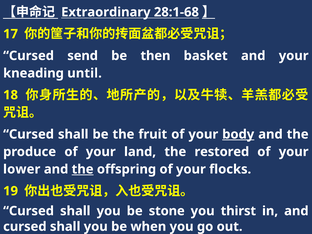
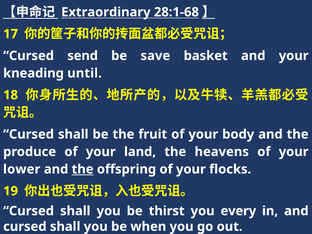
then: then -> save
body underline: present -> none
restored: restored -> heavens
stone: stone -> thirst
thirst: thirst -> every
